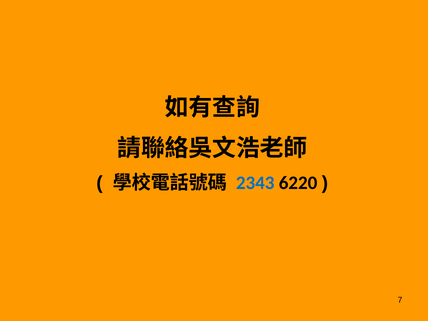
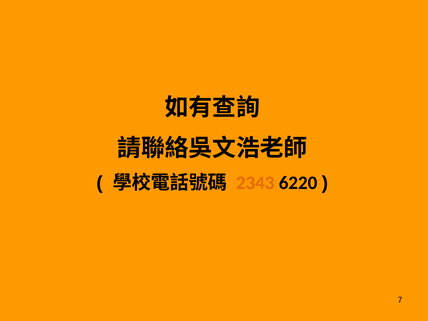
2343 colour: blue -> orange
